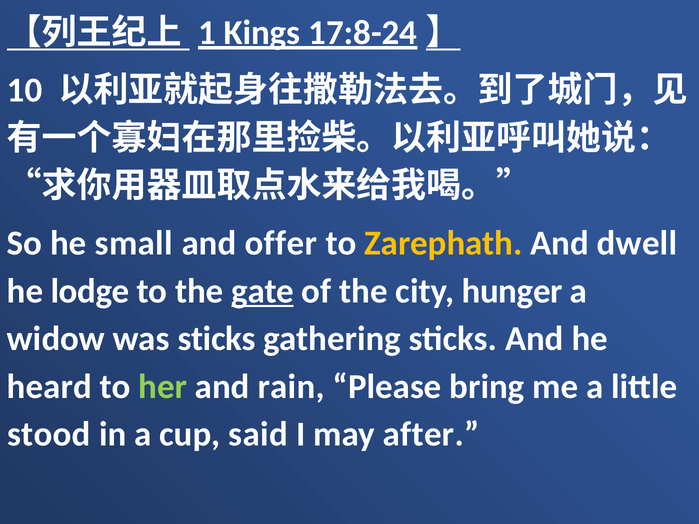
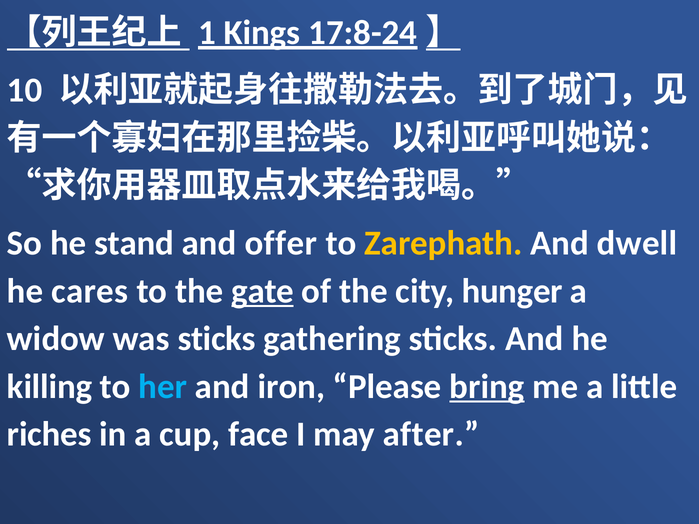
small: small -> stand
lodge: lodge -> cares
heard: heard -> killing
her colour: light green -> light blue
rain: rain -> iron
bring underline: none -> present
stood: stood -> riches
said: said -> face
